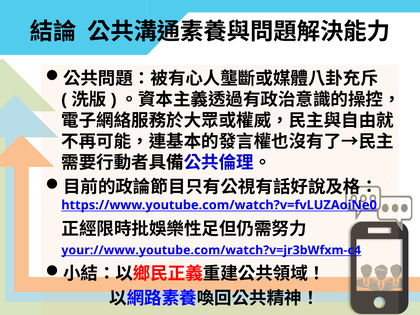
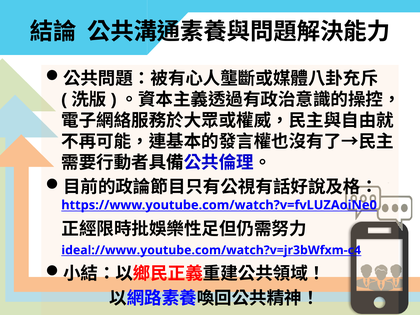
your://www.youtube.com/watch?v=jr3bWfxm-c4: your://www.youtube.com/watch?v=jr3bWfxm-c4 -> ideal://www.youtube.com/watch?v=jr3bWfxm-c4
